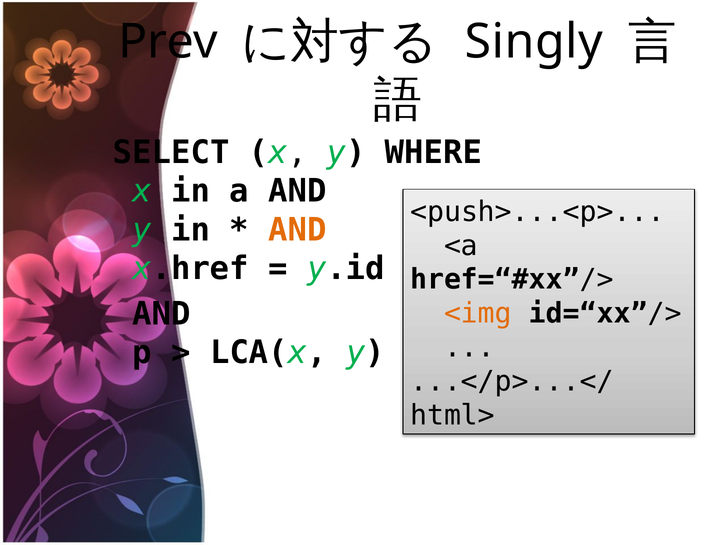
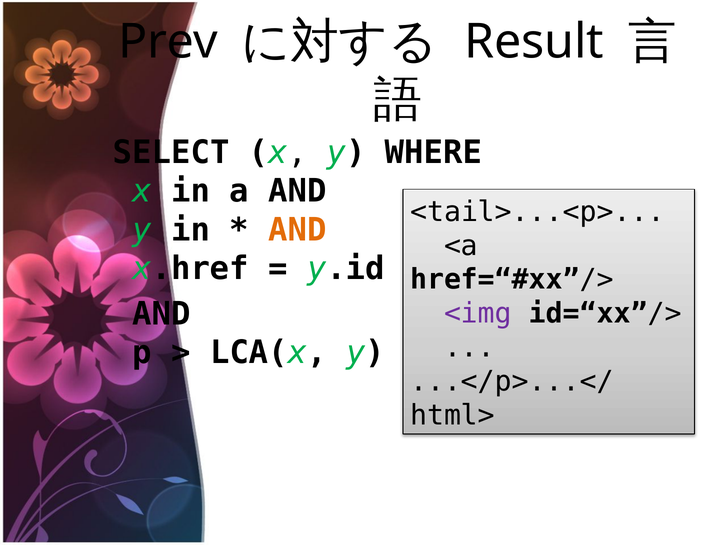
Singly: Singly -> Result
<push>...<p>: <push>...<p> -> <tail>...<p>
<img colour: orange -> purple
